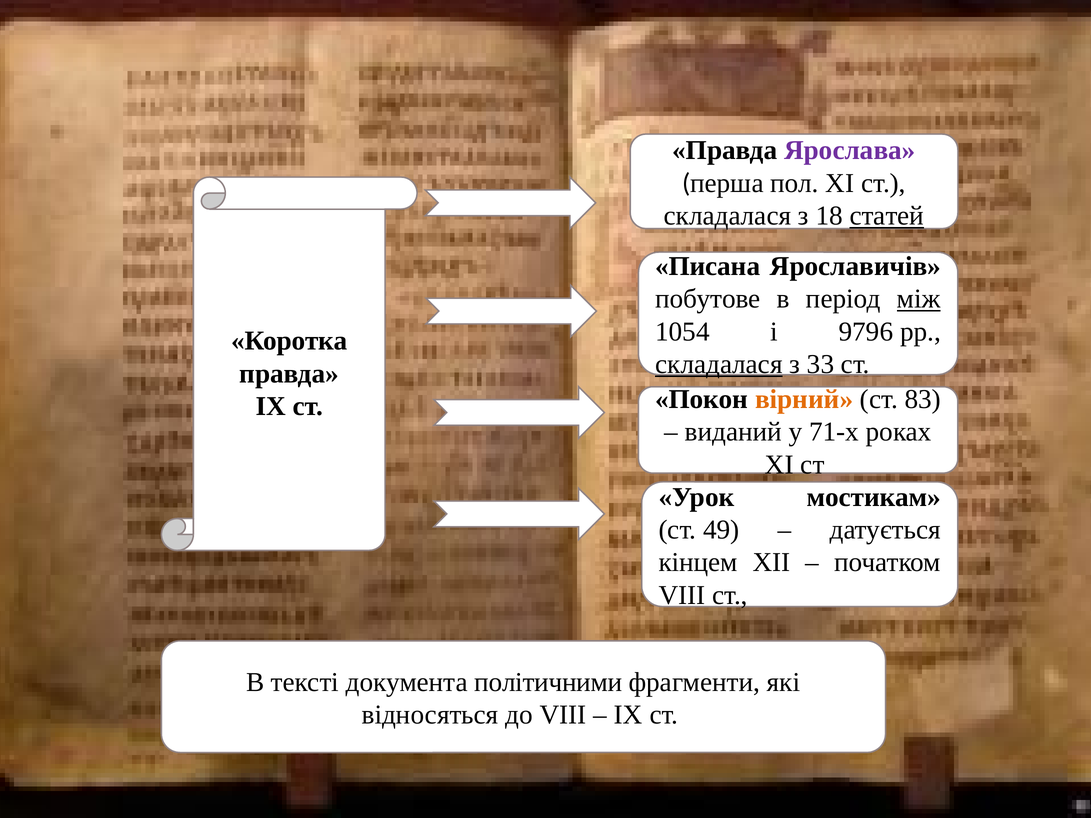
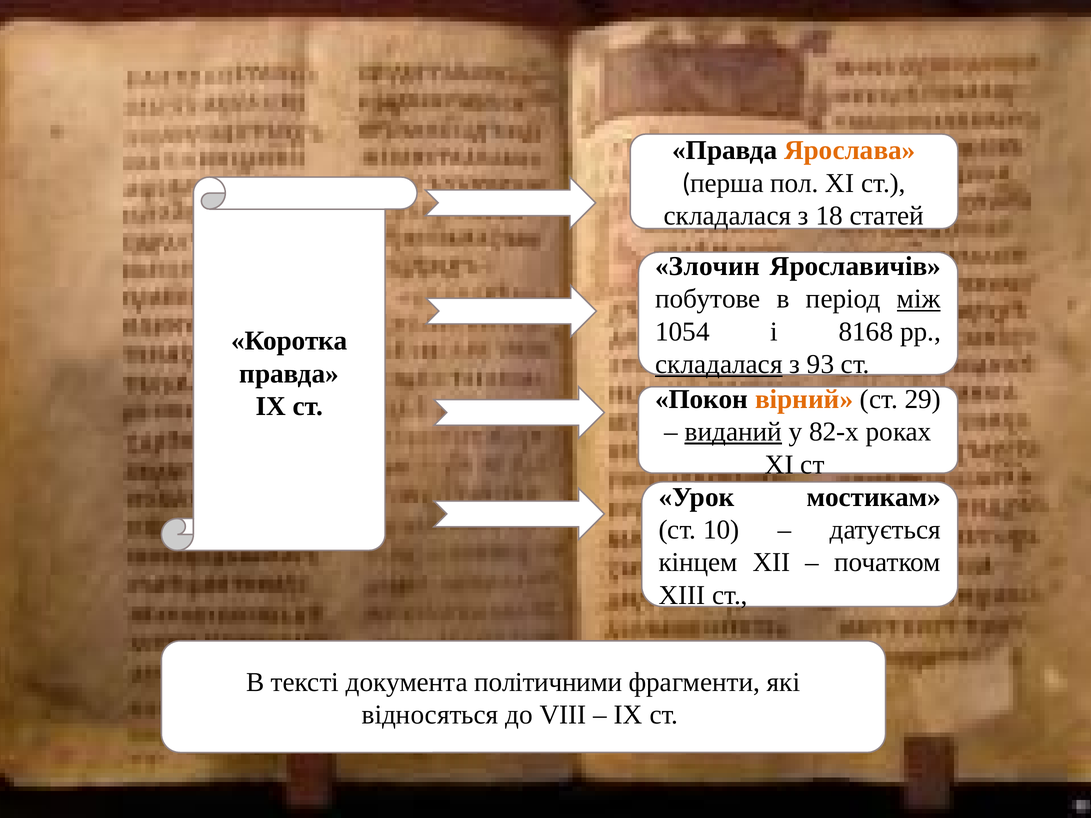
Ярослава colour: purple -> orange
статей underline: present -> none
Писана: Писана -> Злочин
9796: 9796 -> 8168
33: 33 -> 93
83: 83 -> 29
виданий underline: none -> present
71-х: 71-х -> 82-х
49: 49 -> 10
VIII at (682, 595): VIII -> ХІІІ
